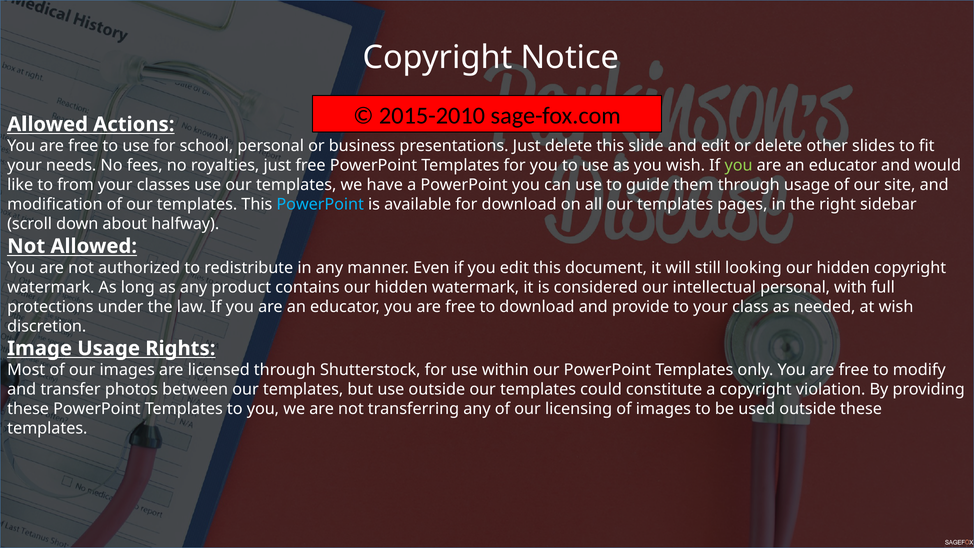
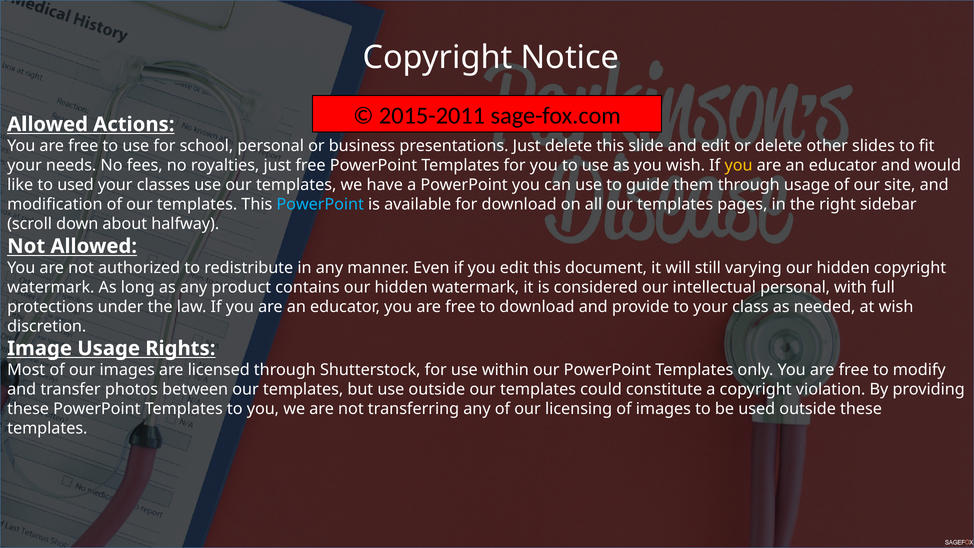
2015-2010: 2015-2010 -> 2015-2011
you at (739, 166) colour: light green -> yellow
to from: from -> used
looking: looking -> varying
